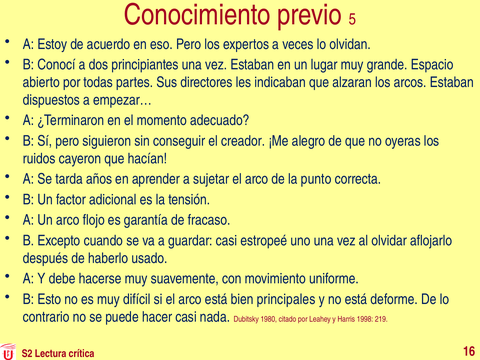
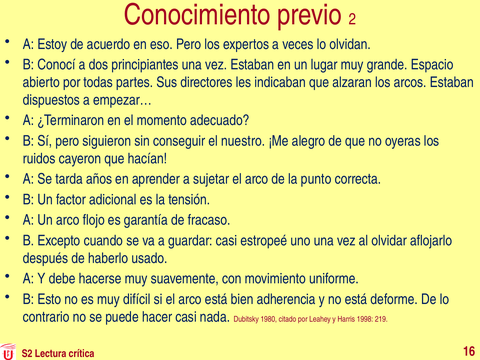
5: 5 -> 2
creador: creador -> nuestro
principales: principales -> adherencia
